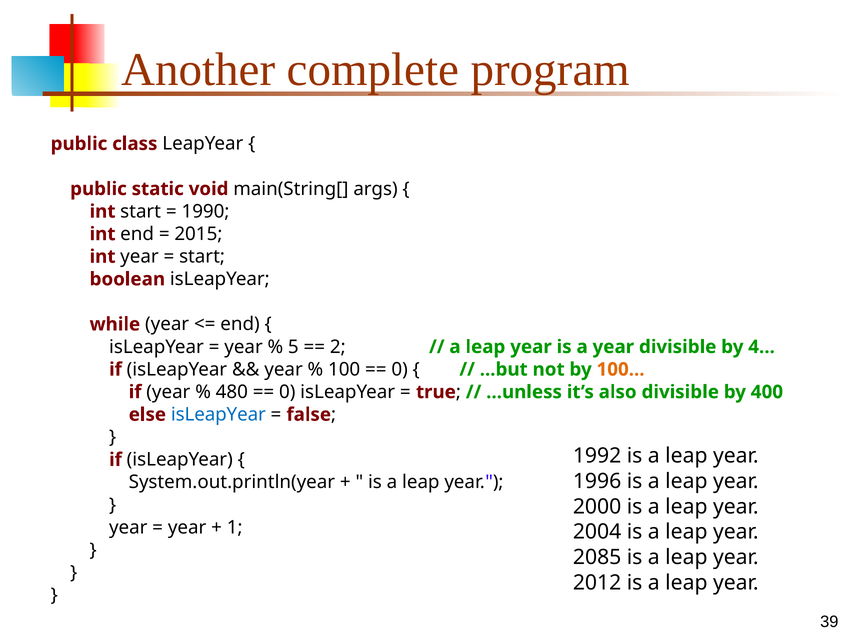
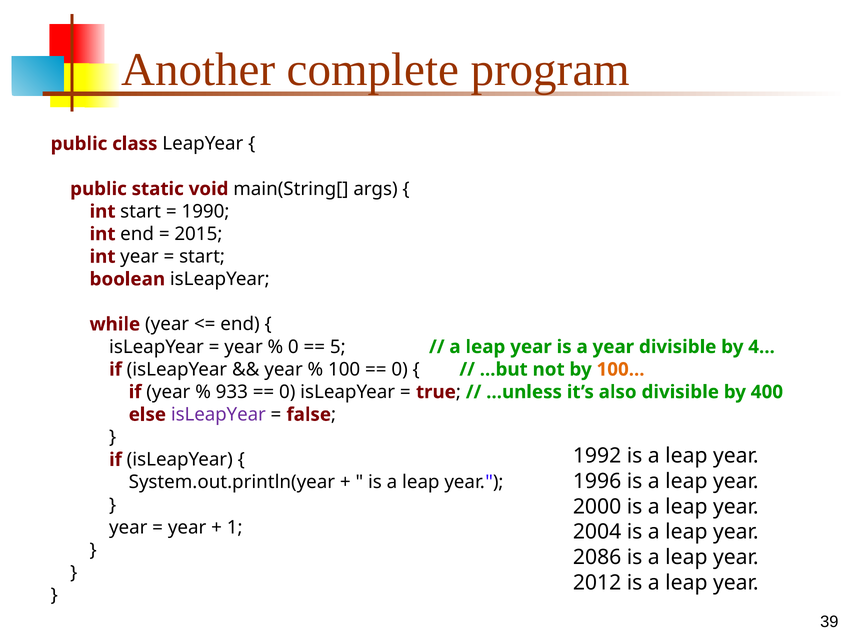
5 at (293, 347): 5 -> 0
2: 2 -> 5
480: 480 -> 933
isLeapYear at (218, 415) colour: blue -> purple
2085: 2085 -> 2086
